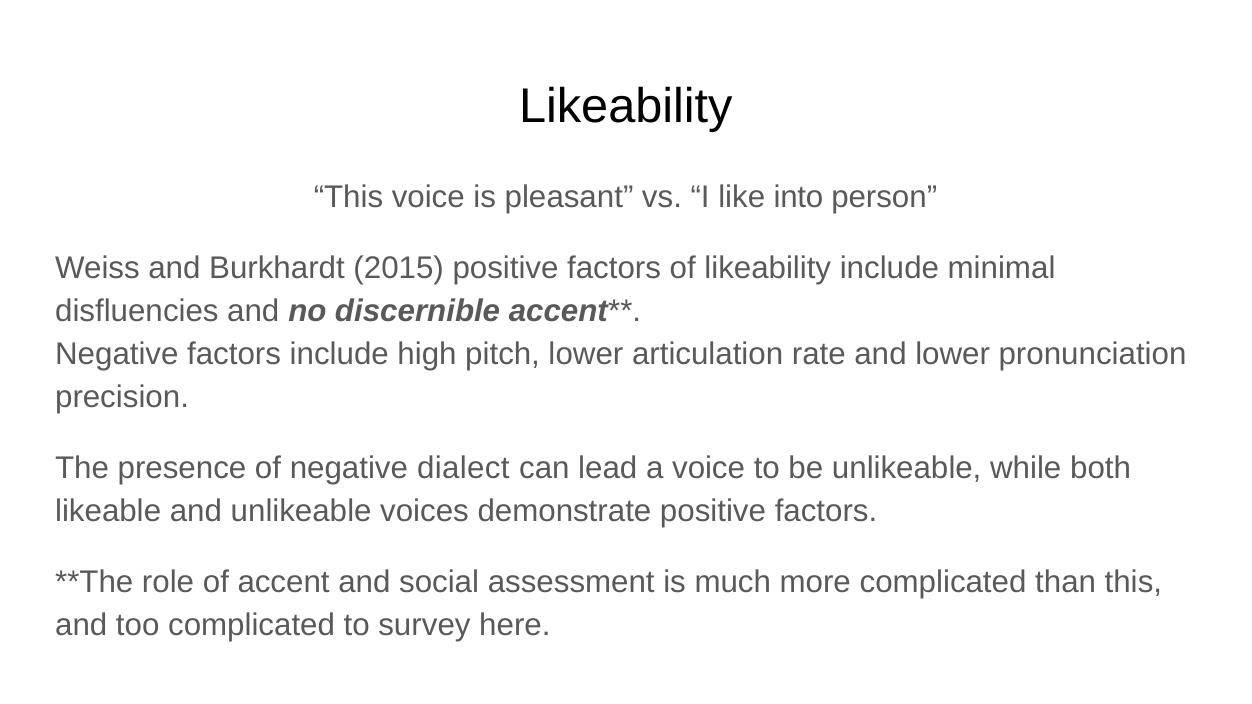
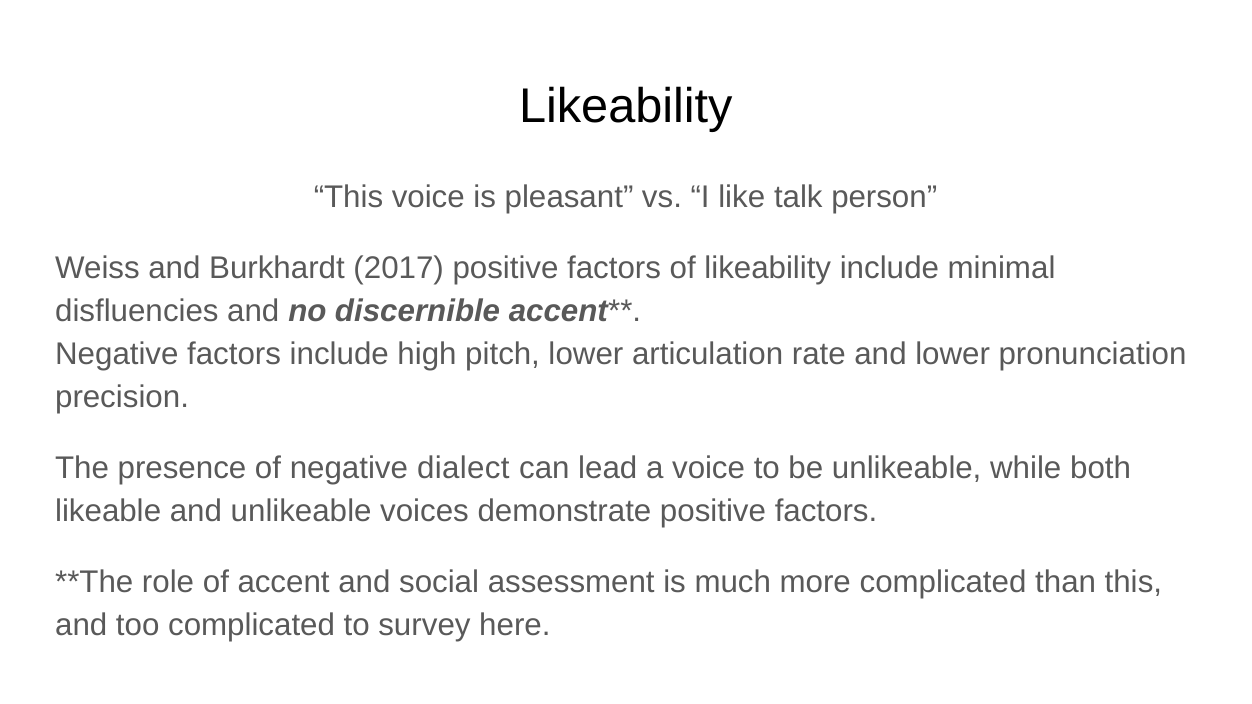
into: into -> talk
2015: 2015 -> 2017
